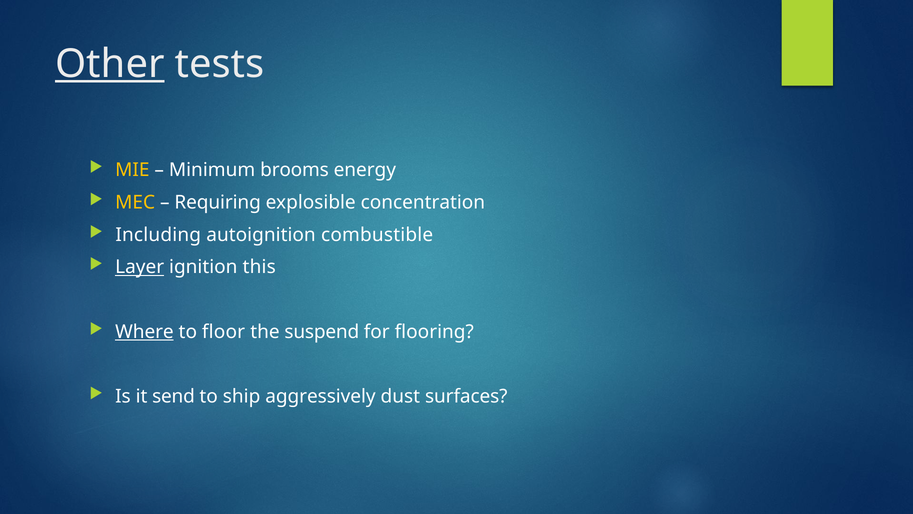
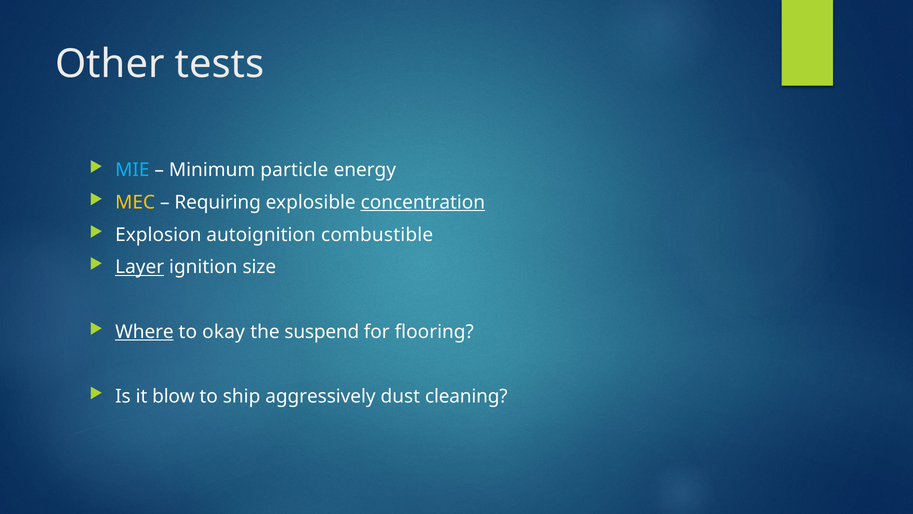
Other underline: present -> none
MIE colour: yellow -> light blue
brooms: brooms -> particle
concentration underline: none -> present
Including: Including -> Explosion
this: this -> size
floor: floor -> okay
send: send -> blow
surfaces: surfaces -> cleaning
